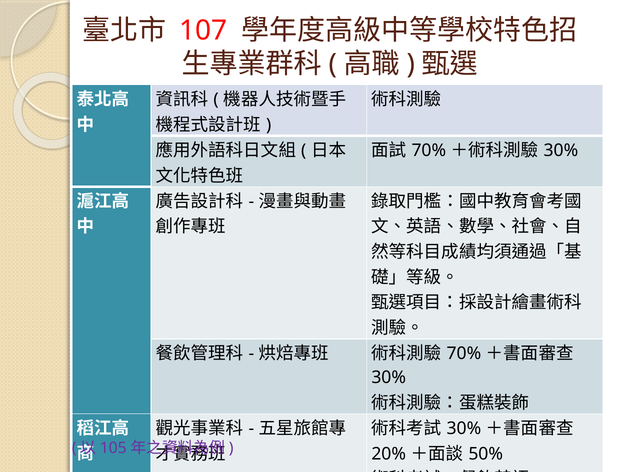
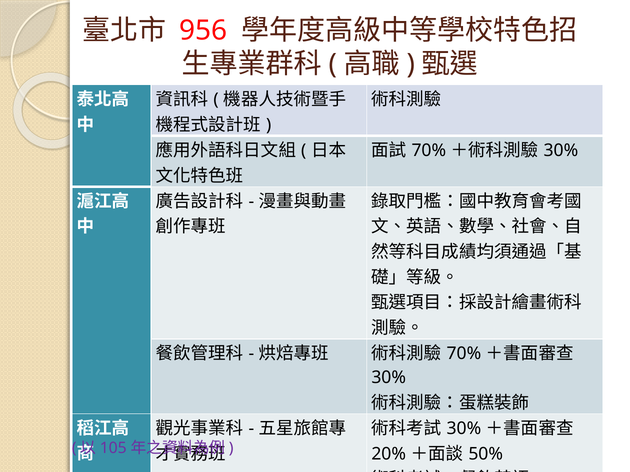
107: 107 -> 956
